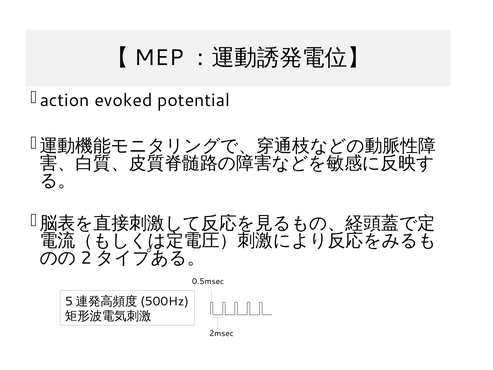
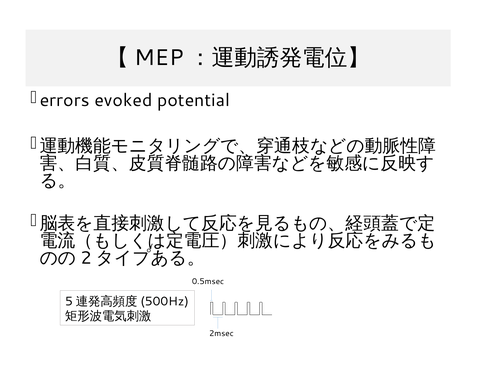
action: action -> errors
